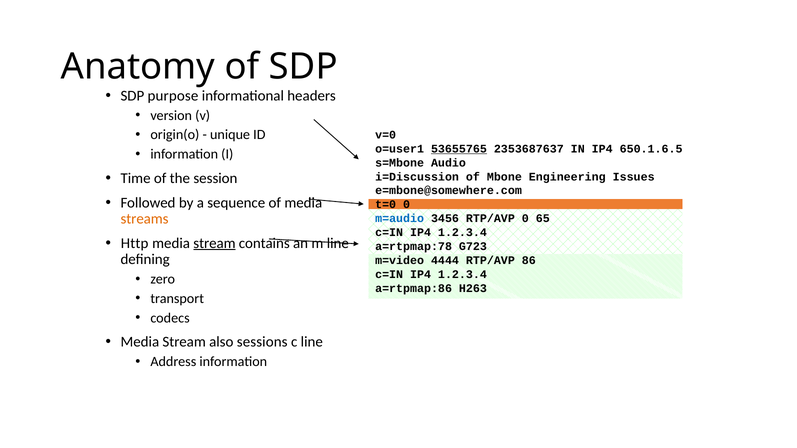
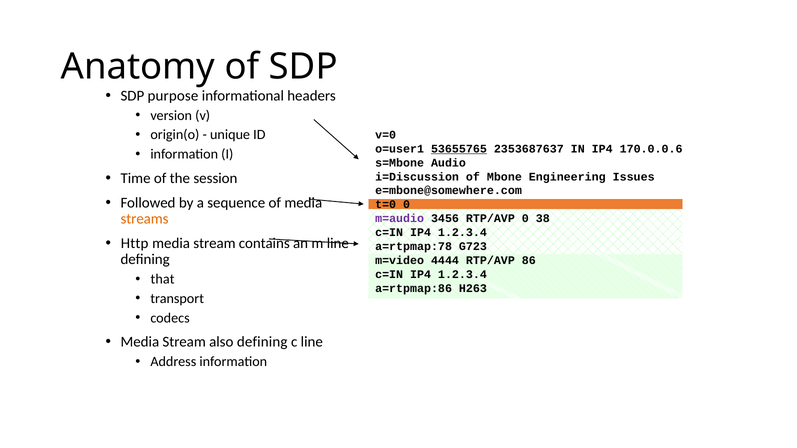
650.1.6.5: 650.1.6.5 -> 170.0.0.6
m=audio colour: blue -> purple
65: 65 -> 38
stream at (214, 243) underline: present -> none
zero: zero -> that
also sessions: sessions -> defining
